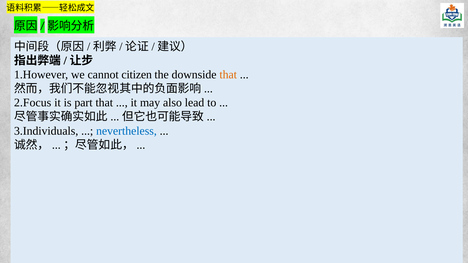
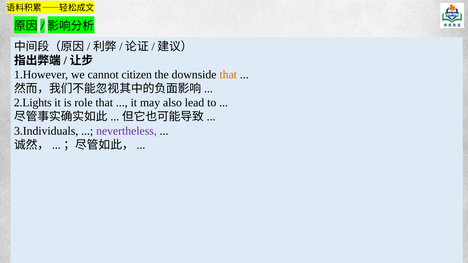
2.Focus: 2.Focus -> 2.Lights
part: part -> role
nevertheless colour: blue -> purple
